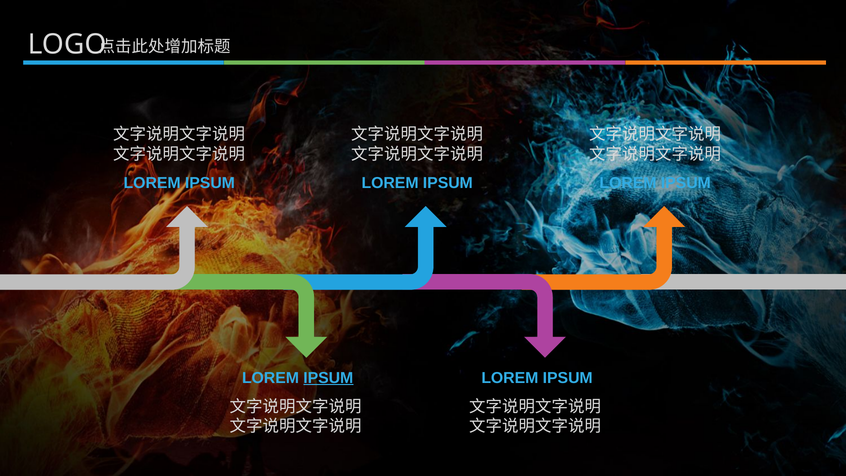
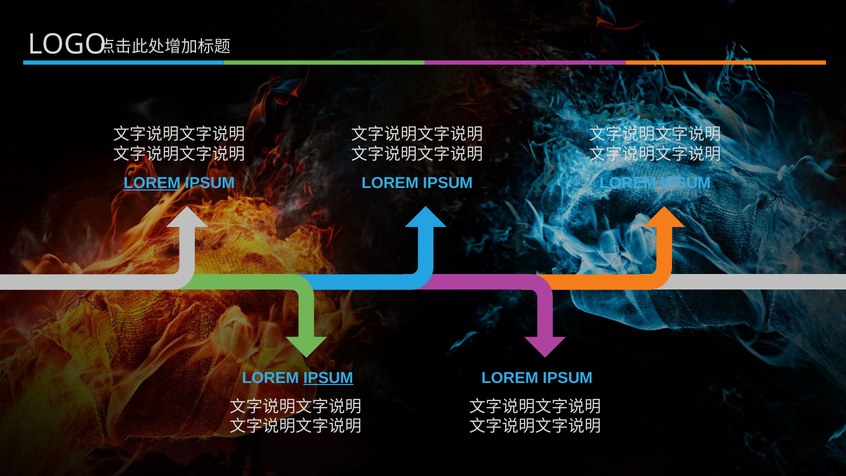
LOREM at (152, 183) underline: none -> present
